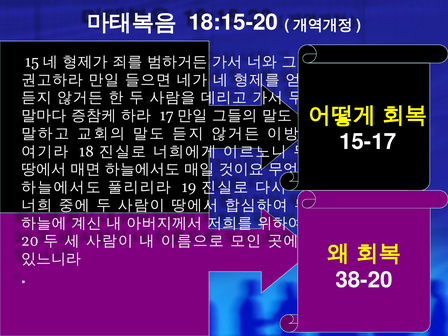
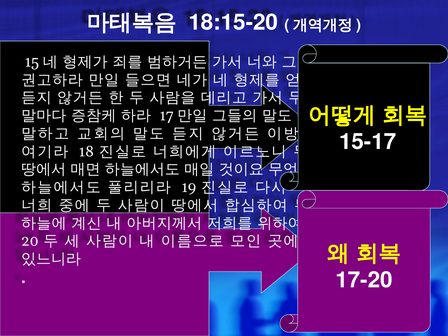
38-20: 38-20 -> 17-20
